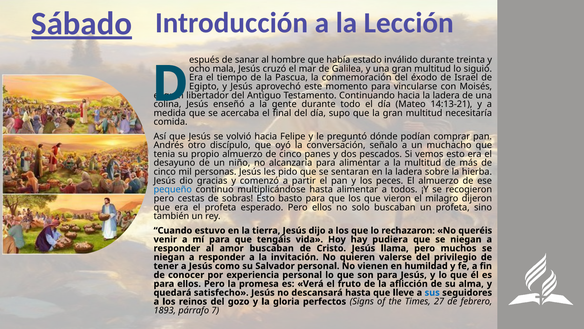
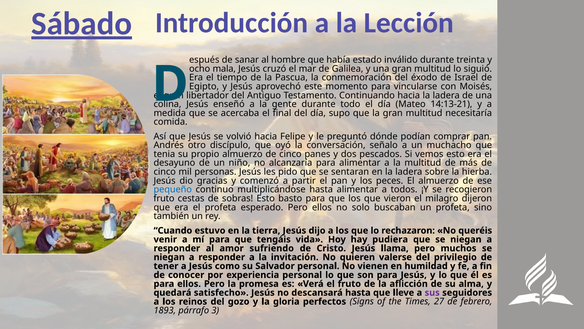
pero at (164, 198): pero -> fruto
amor buscaban: buscaban -> sufriendo
sus colour: blue -> purple
7: 7 -> 3
